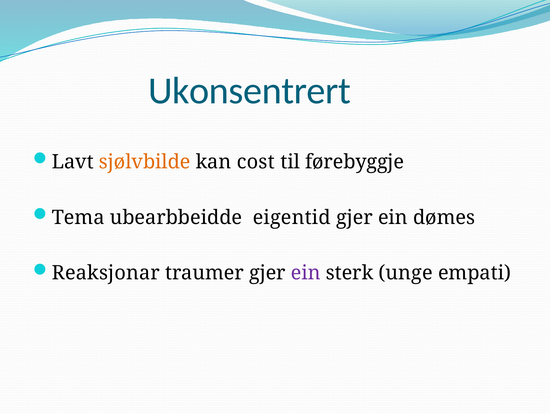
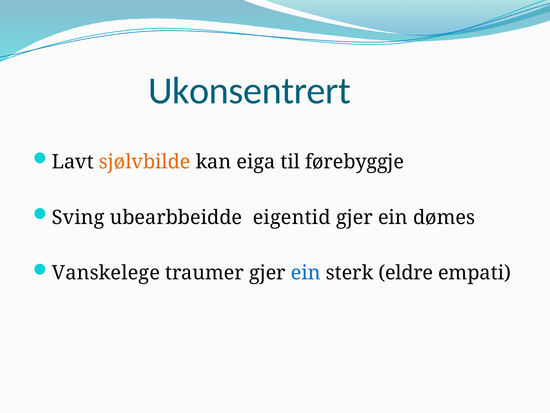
cost: cost -> eiga
Tema: Tema -> Sving
Reaksjonar: Reaksjonar -> Vanskelege
ein at (306, 273) colour: purple -> blue
unge: unge -> eldre
